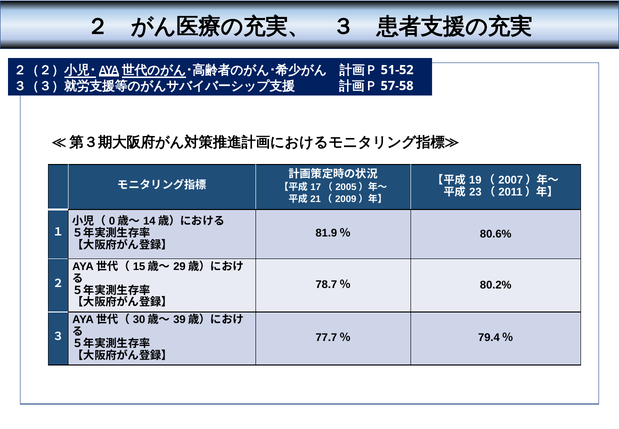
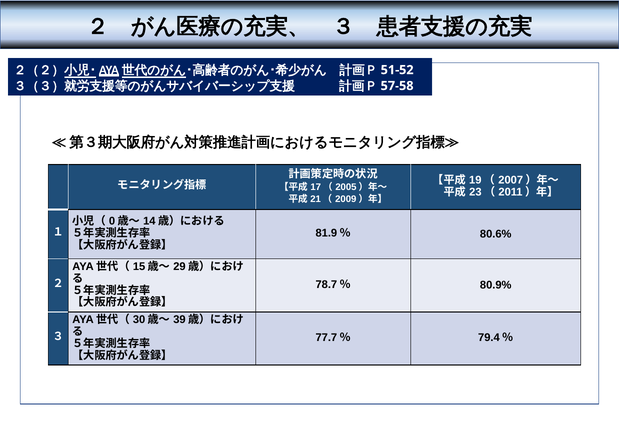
80.2%: 80.2% -> 80.9%
